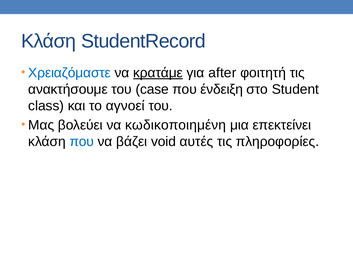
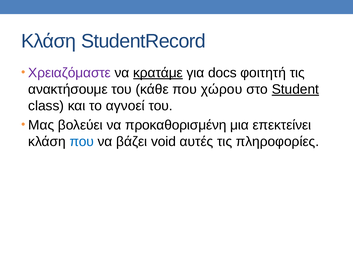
Χρειαζόμαστε colour: blue -> purple
after: after -> docs
case: case -> κάθε
ένδειξη: ένδειξη -> χώρου
Student underline: none -> present
κωδικοποιημένη: κωδικοποιημένη -> προκαθορισμένη
